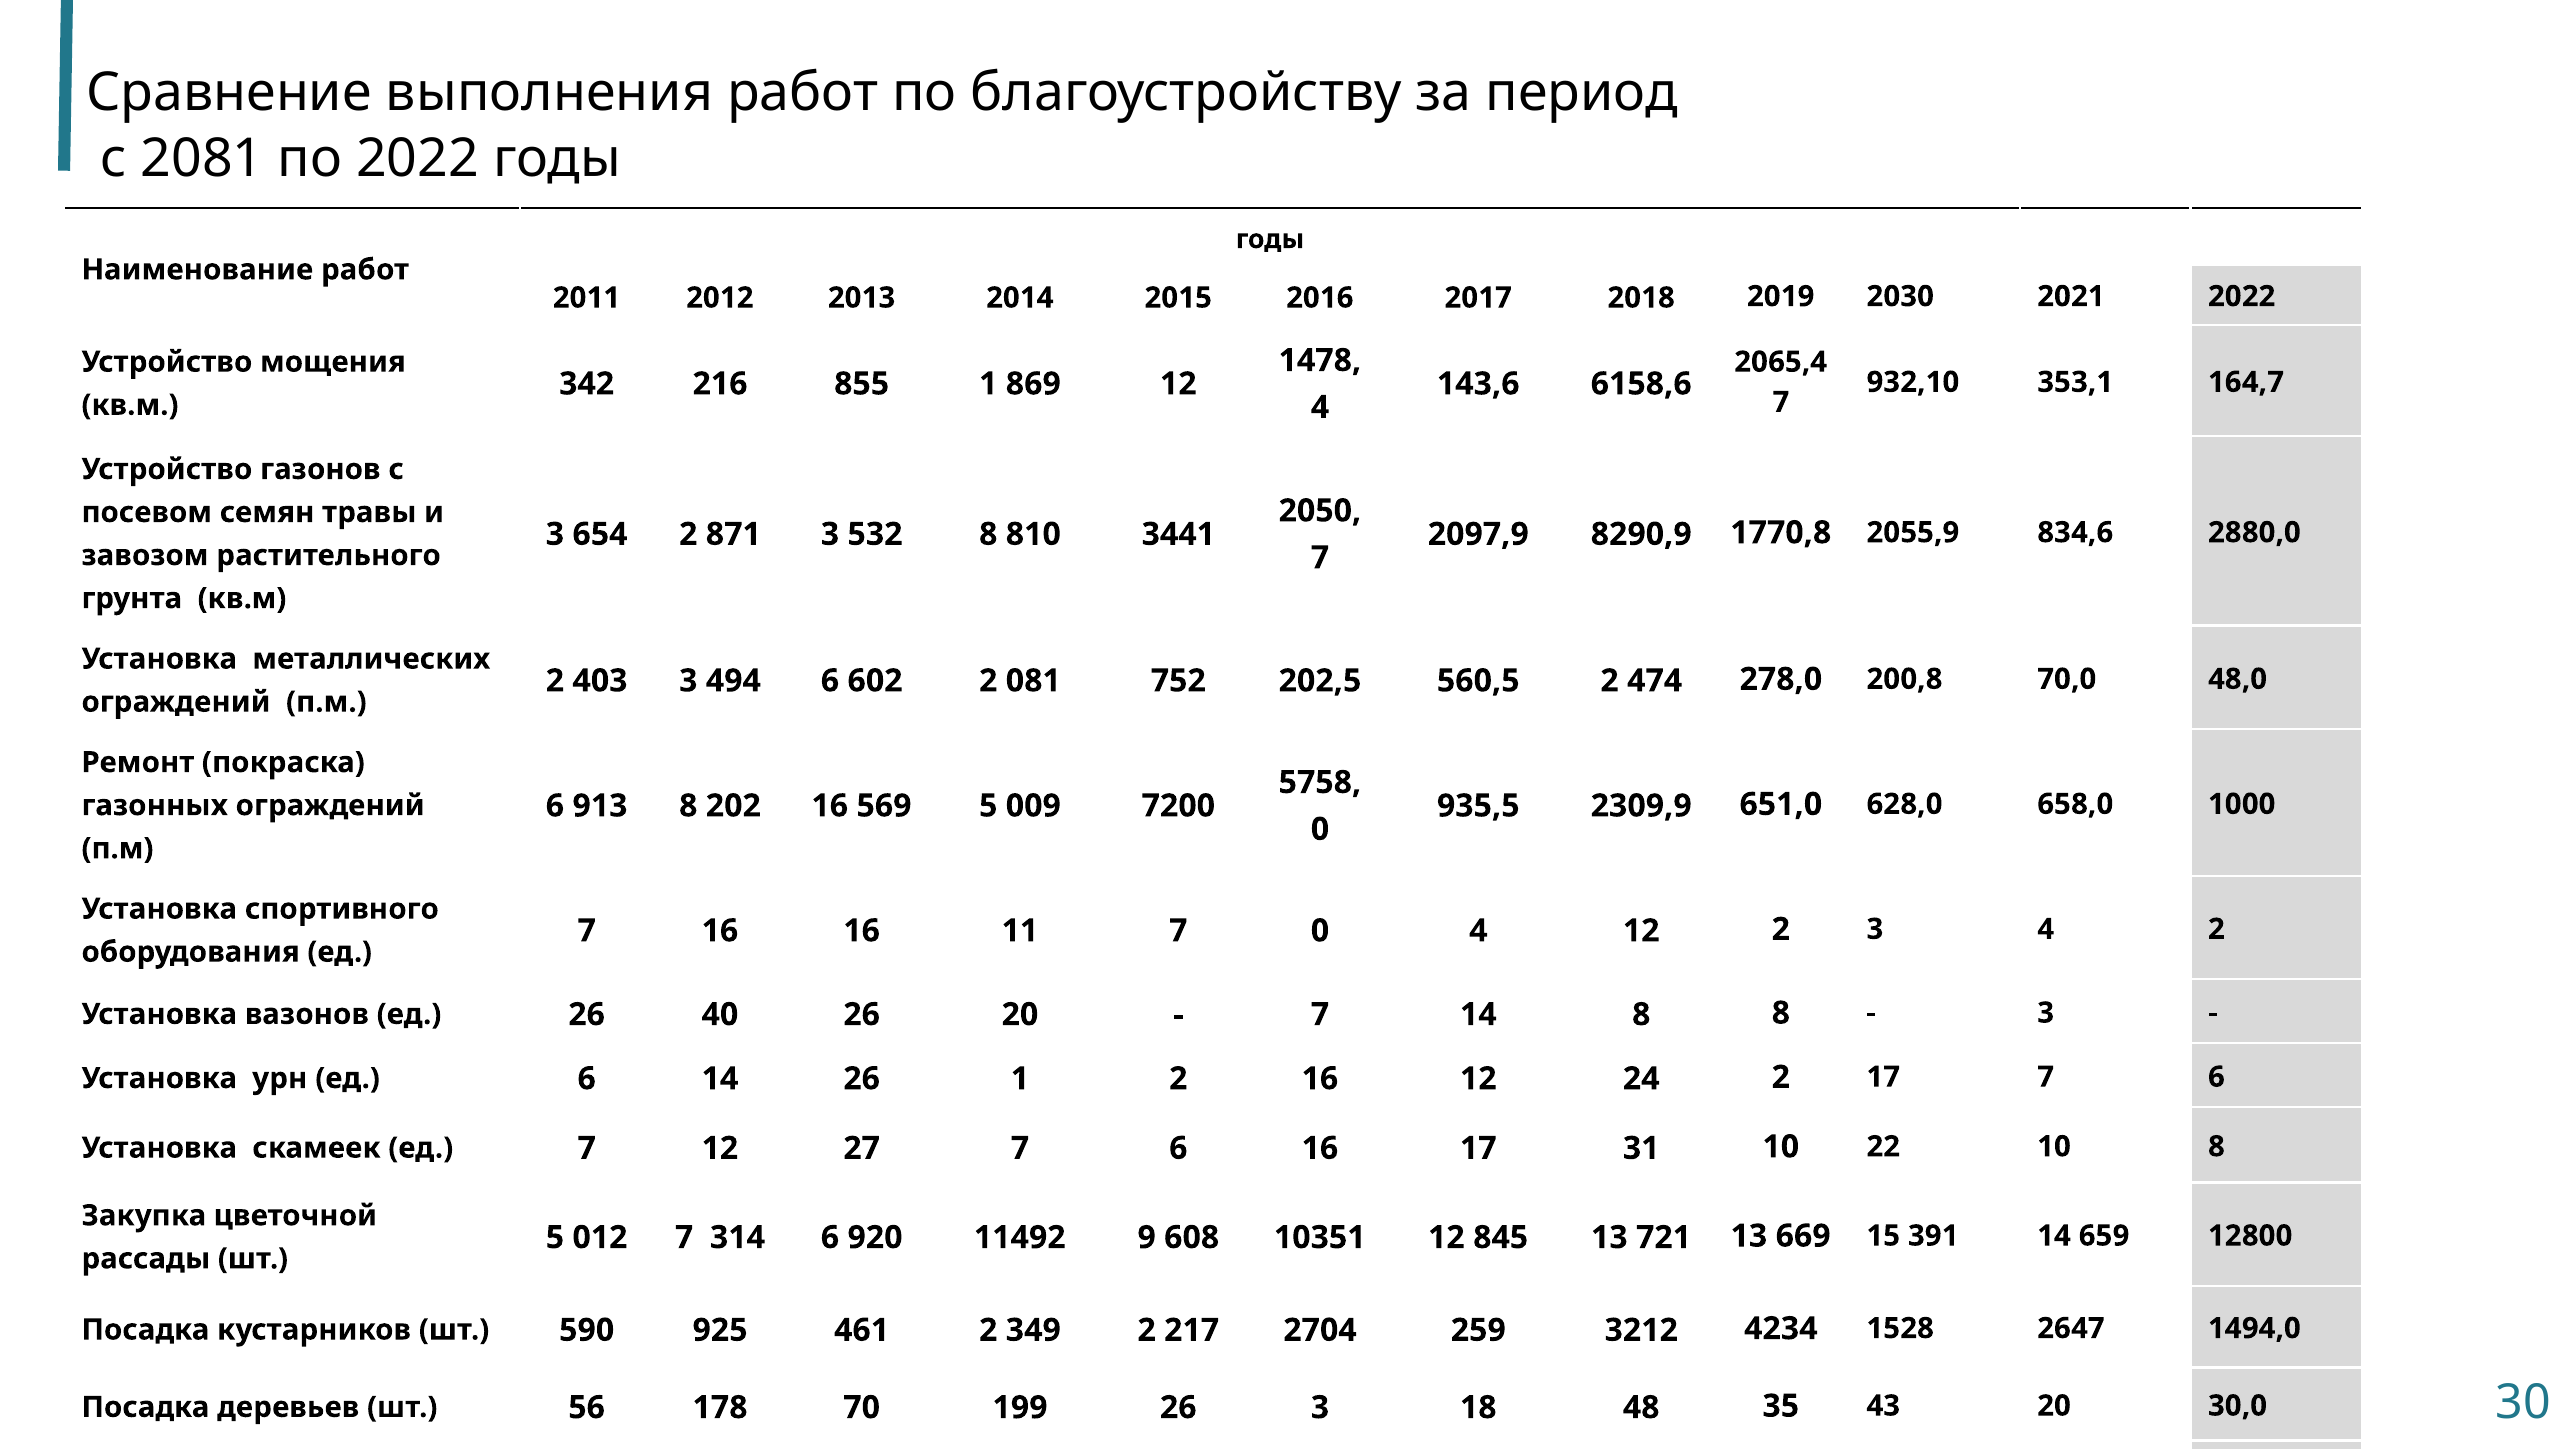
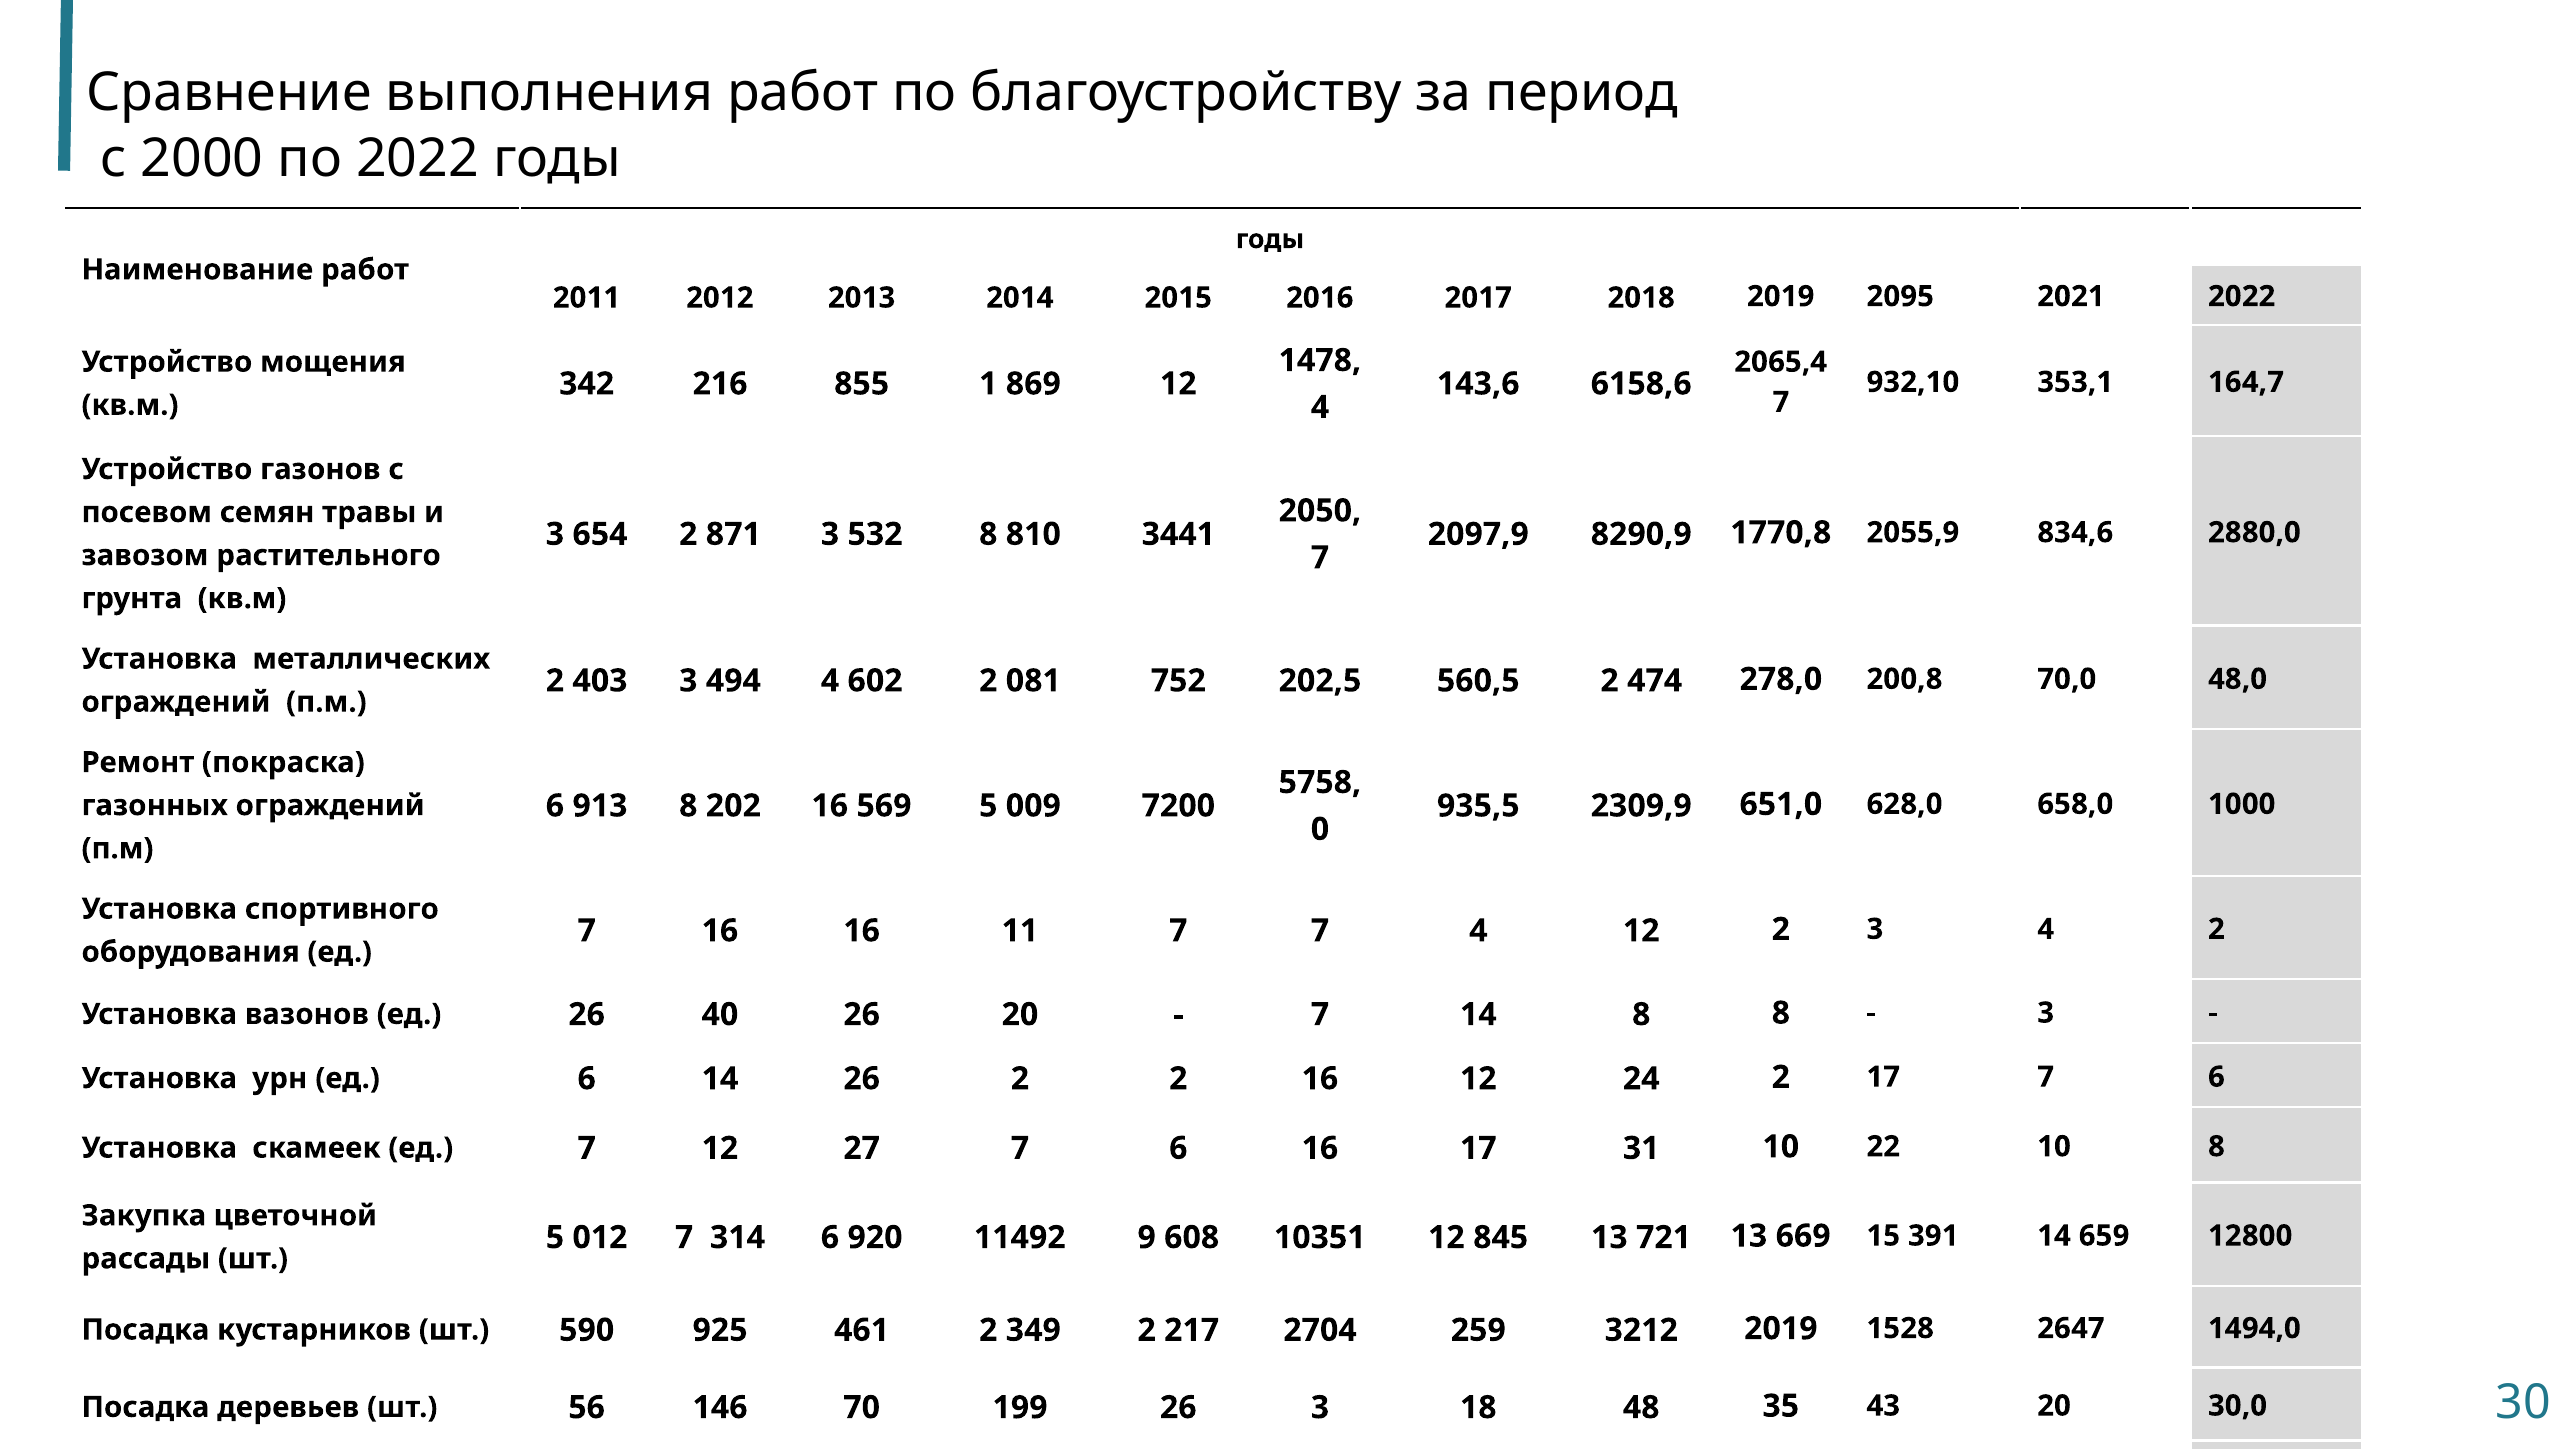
2081: 2081 -> 2000
2030: 2030 -> 2095
494 6: 6 -> 4
7 0: 0 -> 7
26 1: 1 -> 2
3212 4234: 4234 -> 2019
178: 178 -> 146
